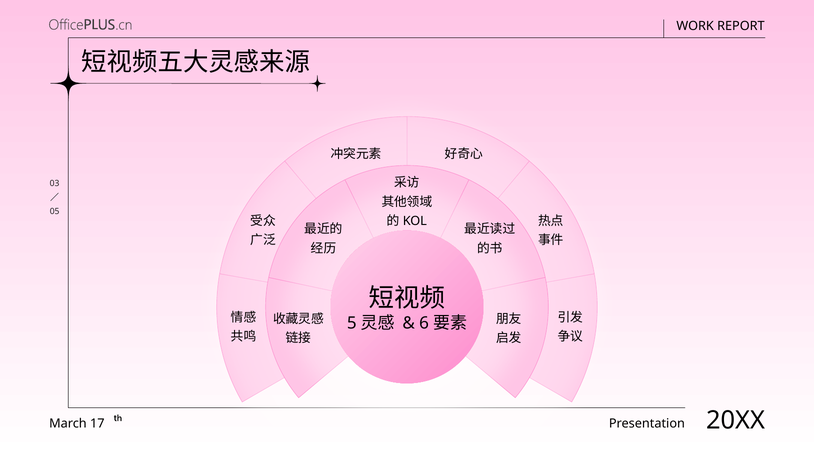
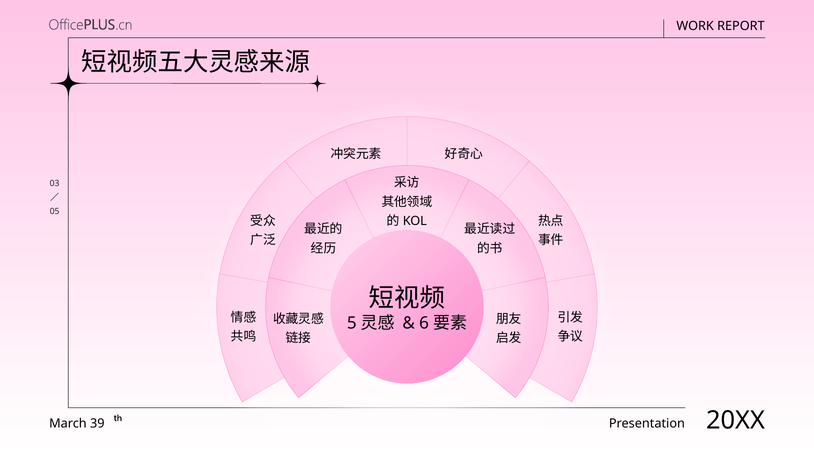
17: 17 -> 39
